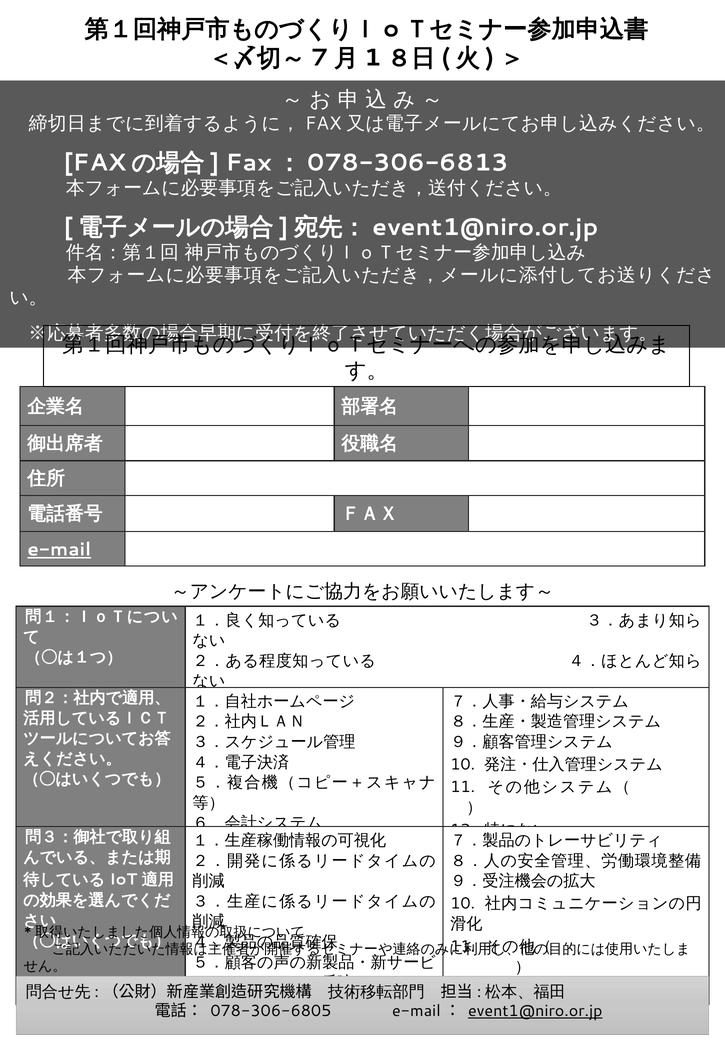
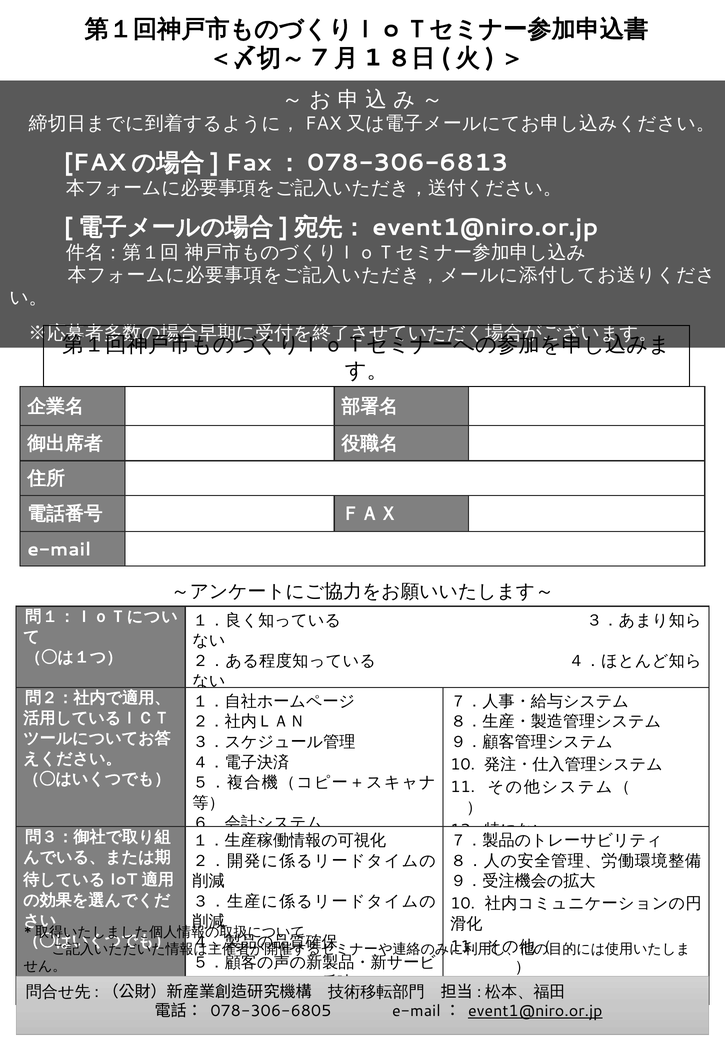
e-mail underline: present -> none
